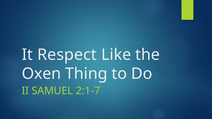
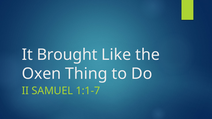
Respect: Respect -> Brought
2:1-7: 2:1-7 -> 1:1-7
